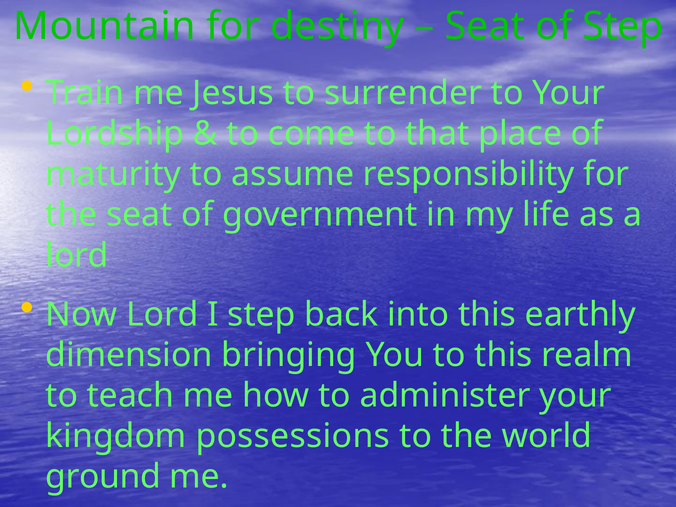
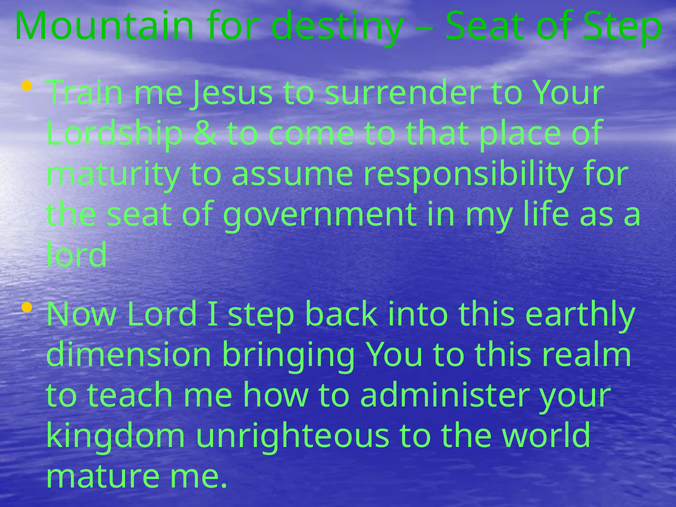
possessions: possessions -> unrighteous
ground: ground -> mature
